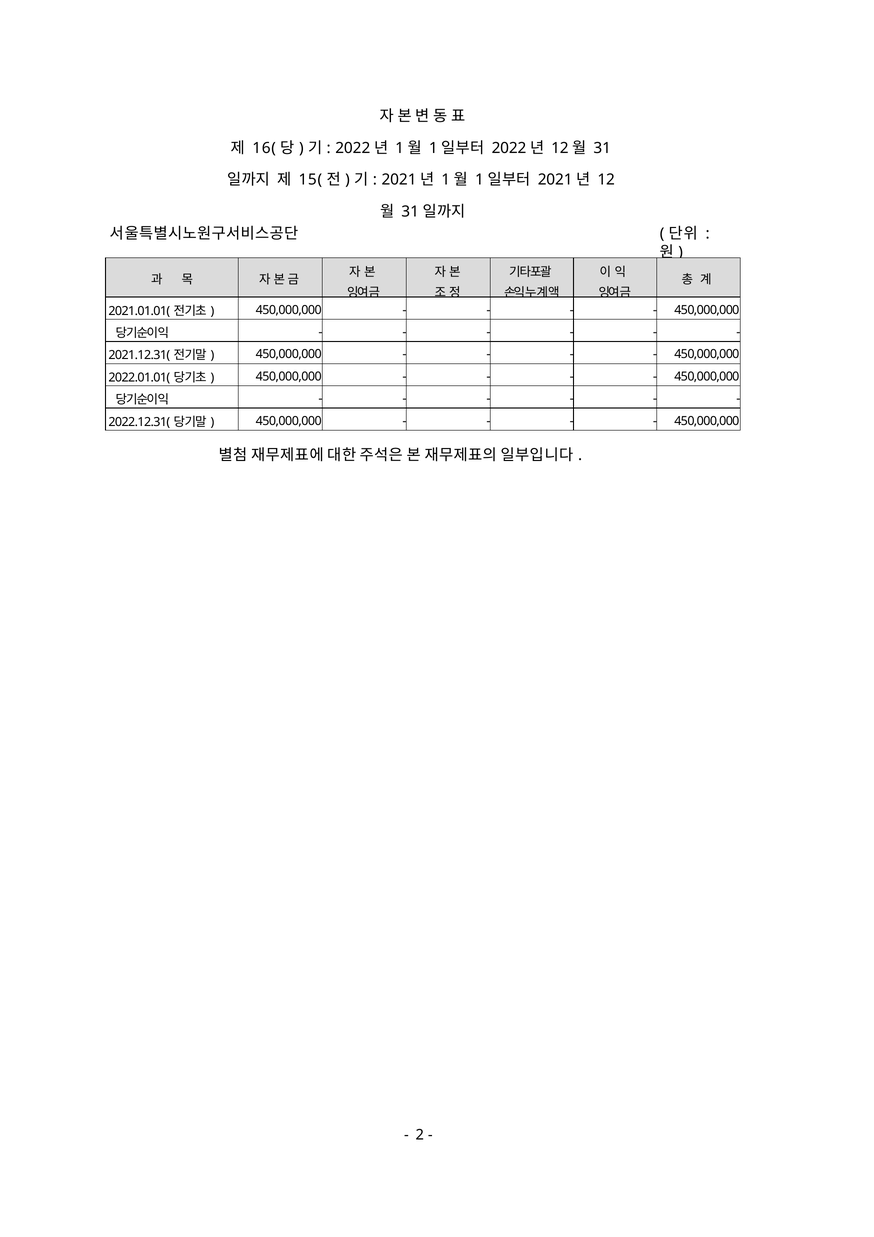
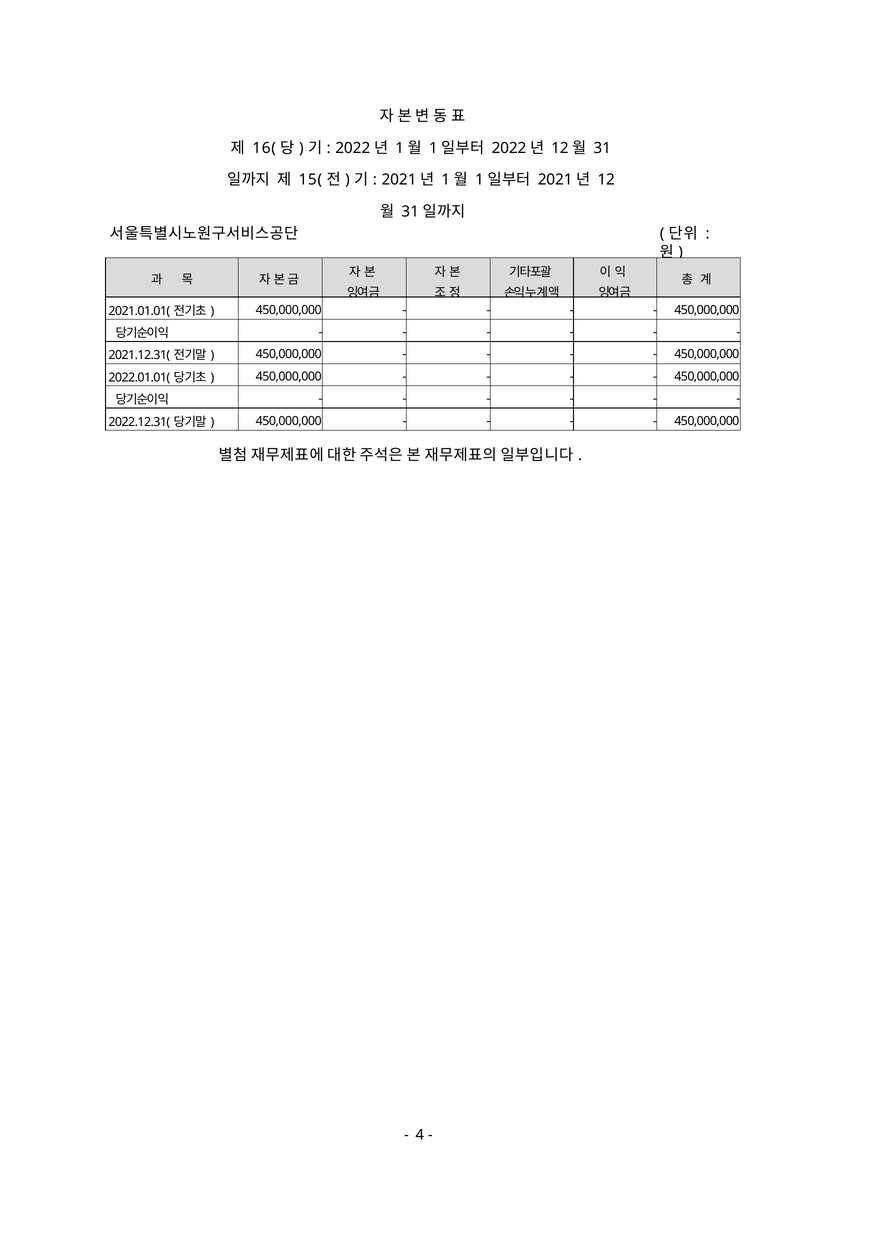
2: 2 -> 4
